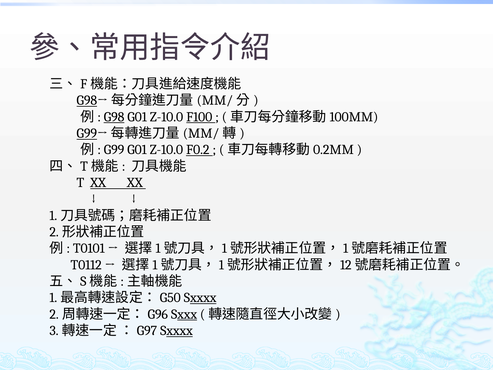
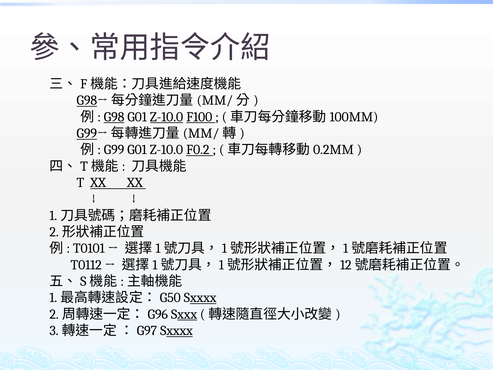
Z-10.0 at (167, 117) underline: none -> present
